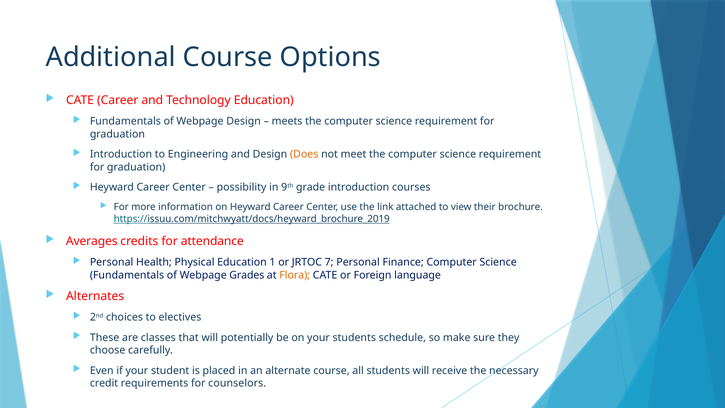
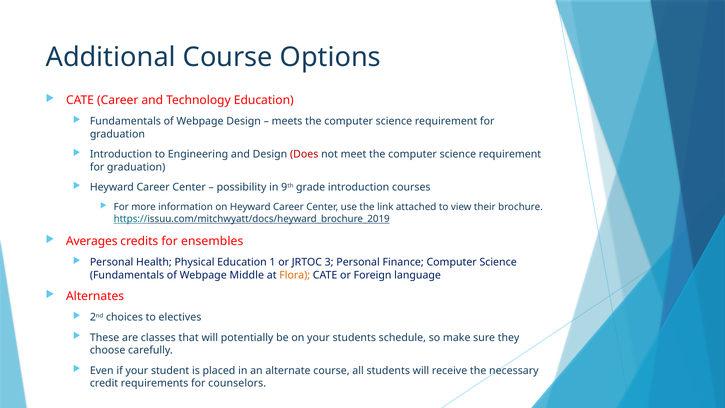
Does colour: orange -> red
attendance: attendance -> ensembles
7: 7 -> 3
Grades: Grades -> Middle
